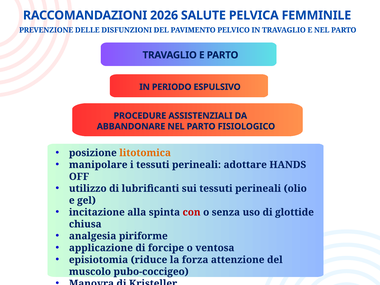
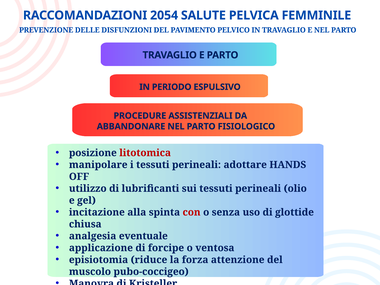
2026: 2026 -> 2054
litotomica colour: orange -> red
analgesia piriforme: piriforme -> eventuale
